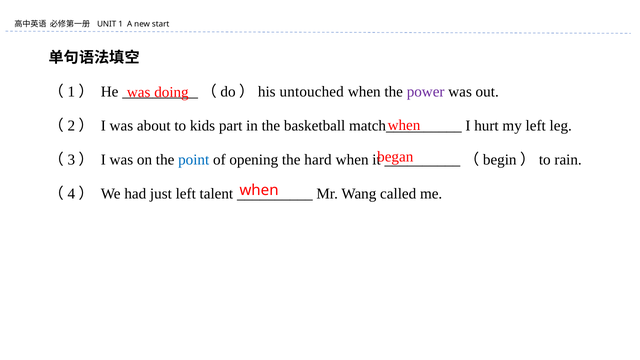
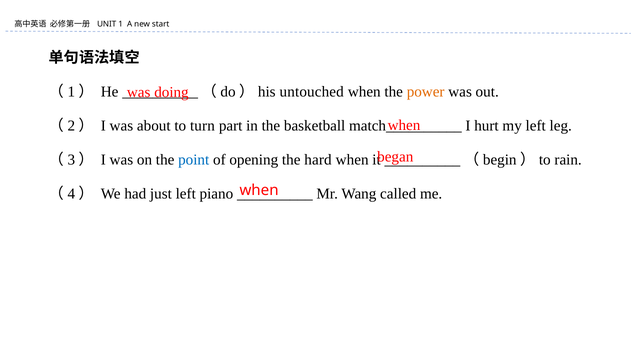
power colour: purple -> orange
kids: kids -> turn
talent: talent -> piano
